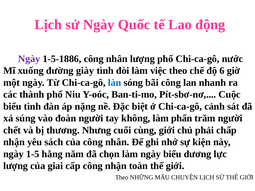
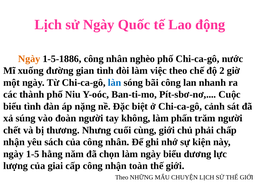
Ngày at (29, 59) colour: purple -> orange
nhân lượng: lượng -> nghèo
giày: giày -> gian
6: 6 -> 2
